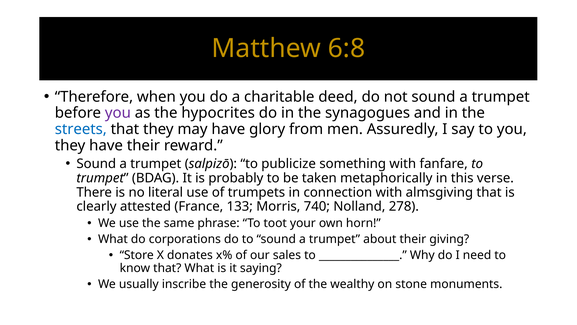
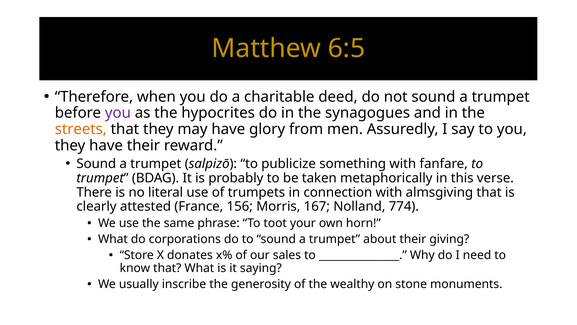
6:8: 6:8 -> 6:5
streets colour: blue -> orange
133: 133 -> 156
740: 740 -> 167
278: 278 -> 774
